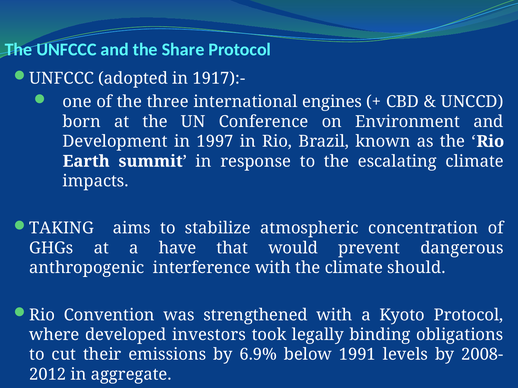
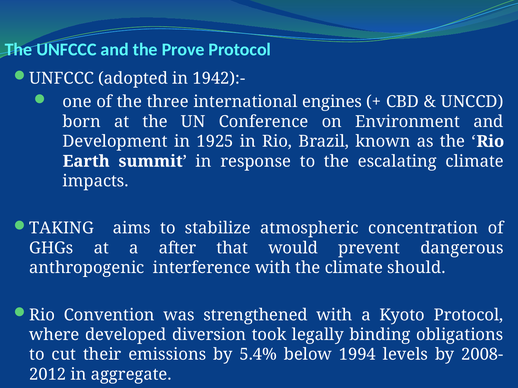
Share: Share -> Prove
1917):-: 1917):- -> 1942):-
1997: 1997 -> 1925
have: have -> after
investors: investors -> diversion
6.9%: 6.9% -> 5.4%
1991: 1991 -> 1994
